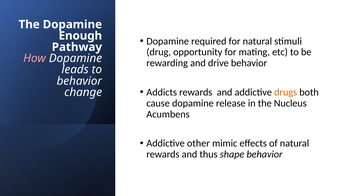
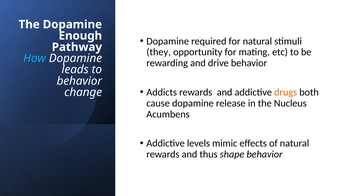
drug: drug -> they
How colour: pink -> light blue
other: other -> levels
